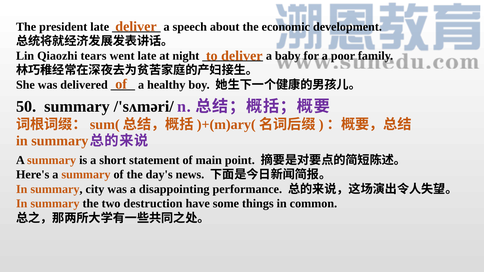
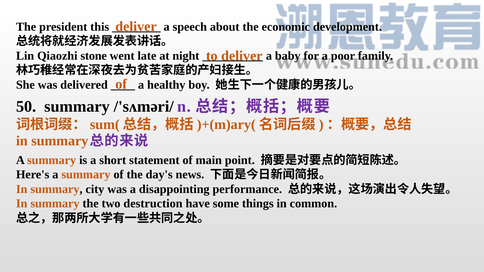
president late: late -> this
tears: tears -> stone
